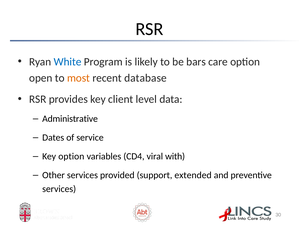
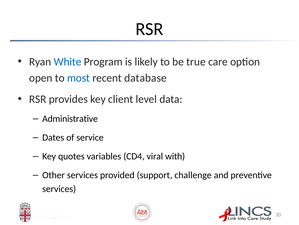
bars: bars -> true
most colour: orange -> blue
Key option: option -> quotes
extended: extended -> challenge
